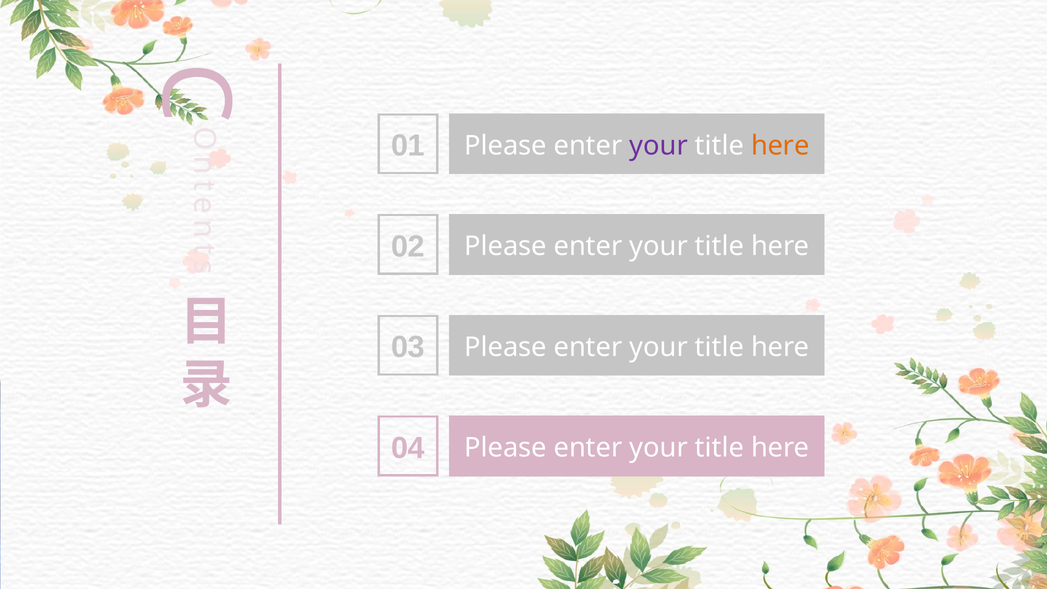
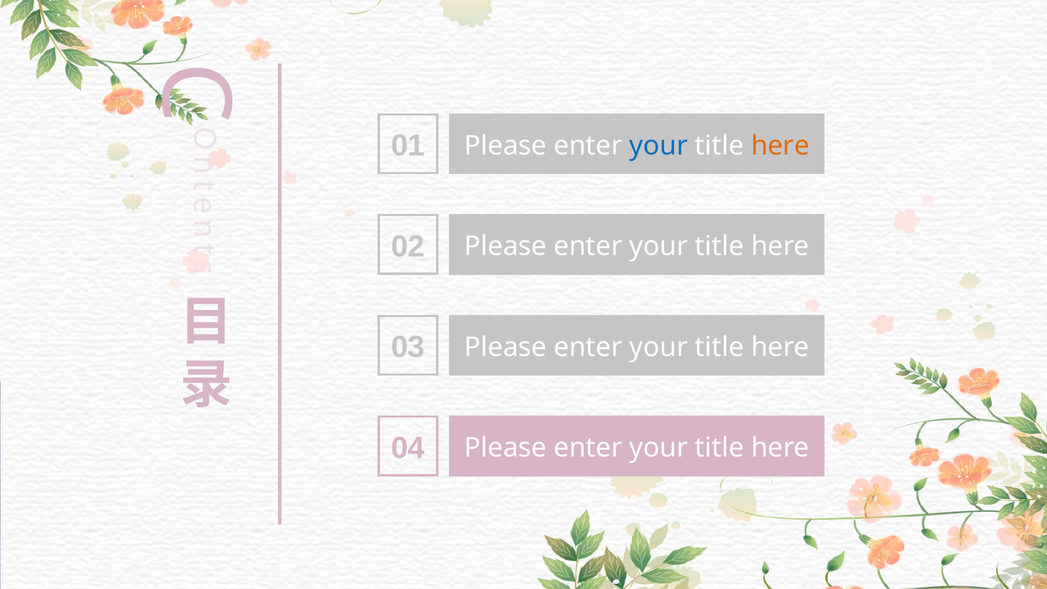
your at (659, 146) colour: purple -> blue
